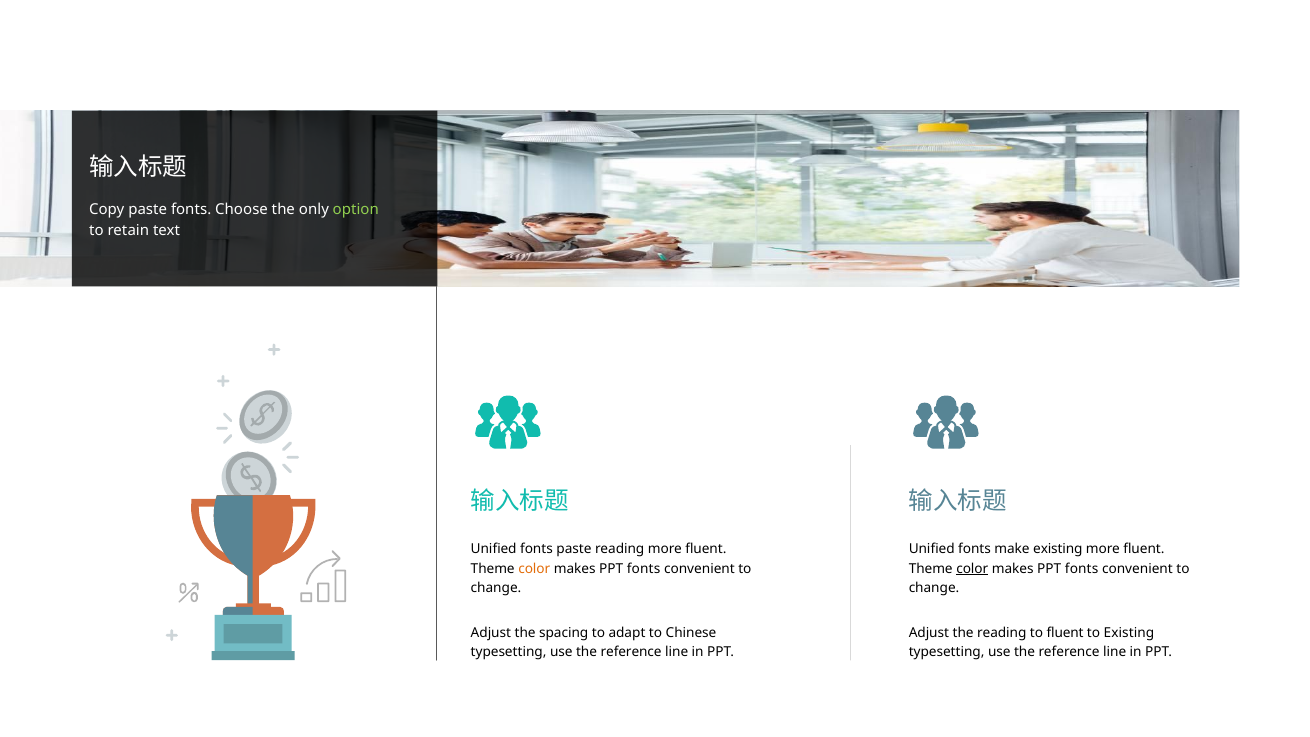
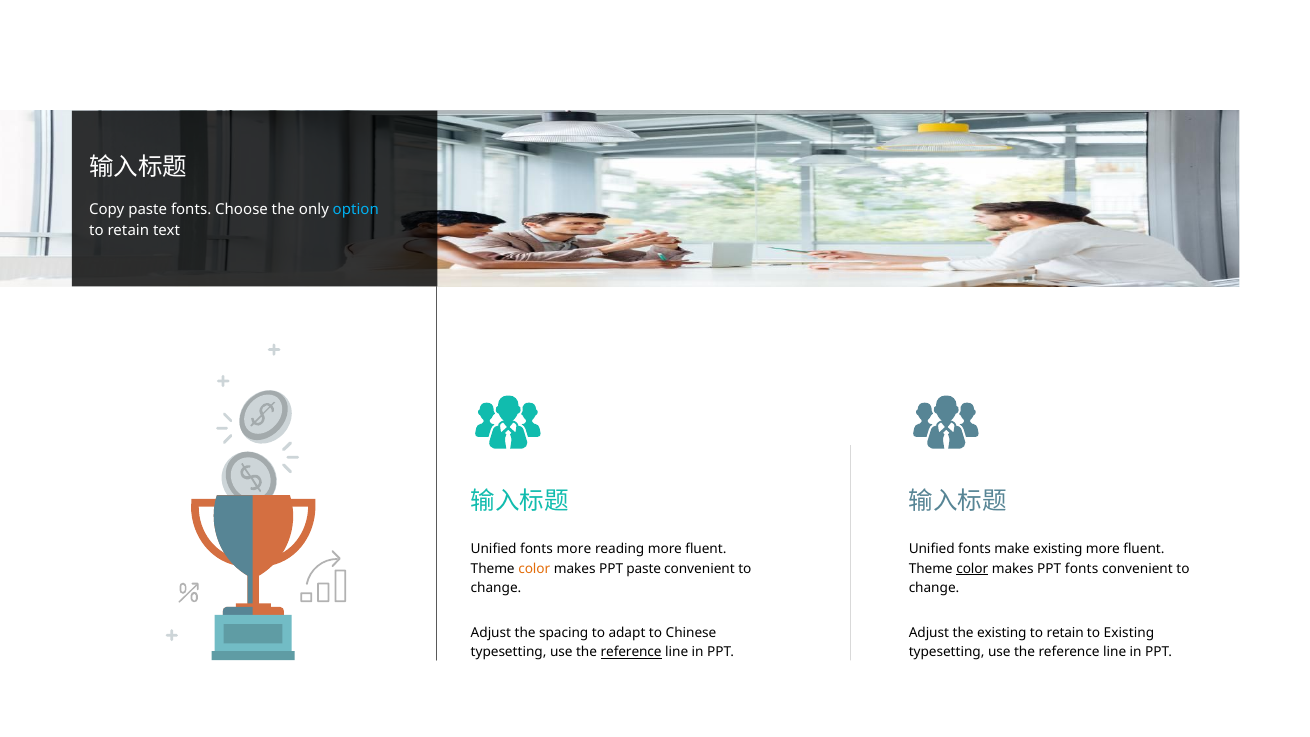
option colour: light green -> light blue
fonts paste: paste -> more
fonts at (644, 569): fonts -> paste
the reading: reading -> existing
fluent at (1065, 632): fluent -> retain
reference at (631, 652) underline: none -> present
